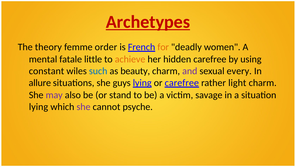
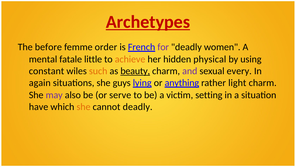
theory: theory -> before
for colour: orange -> purple
hidden carefree: carefree -> physical
such colour: blue -> orange
beauty underline: none -> present
allure: allure -> again
or carefree: carefree -> anything
stand: stand -> serve
savage: savage -> setting
lying at (38, 107): lying -> have
she at (83, 107) colour: purple -> orange
cannot psyche: psyche -> deadly
